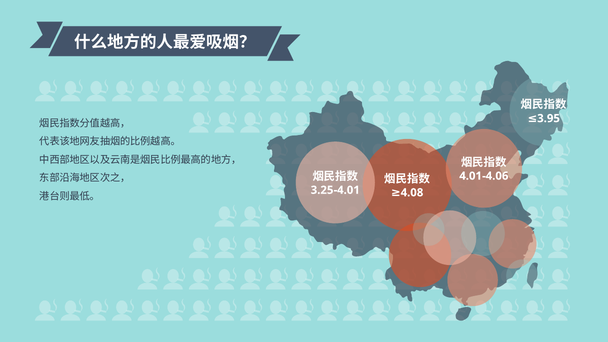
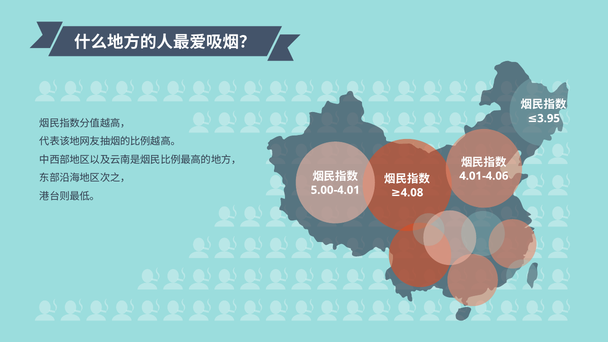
3.25-4.01: 3.25-4.01 -> 5.00-4.01
